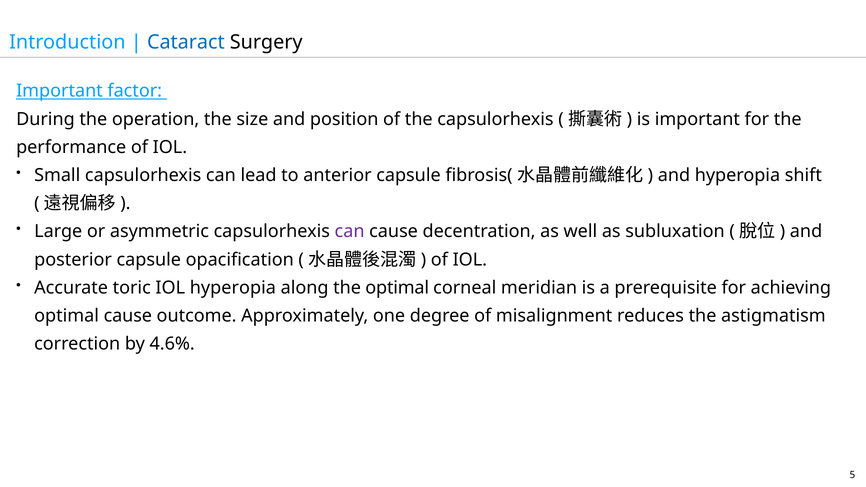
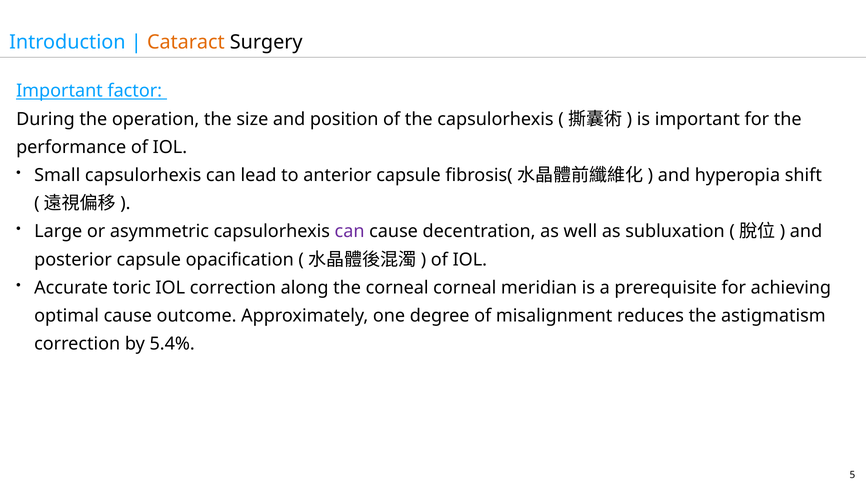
Cataract colour: blue -> orange
IOL hyperopia: hyperopia -> correction
the optimal: optimal -> corneal
4.6%: 4.6% -> 5.4%
